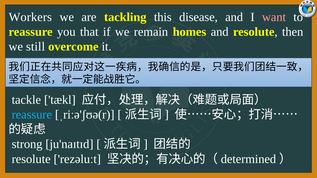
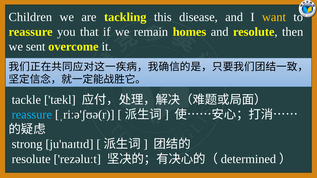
Workers: Workers -> Children
want colour: pink -> yellow
still: still -> sent
